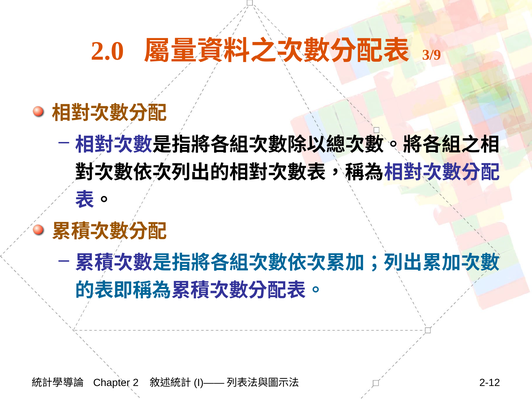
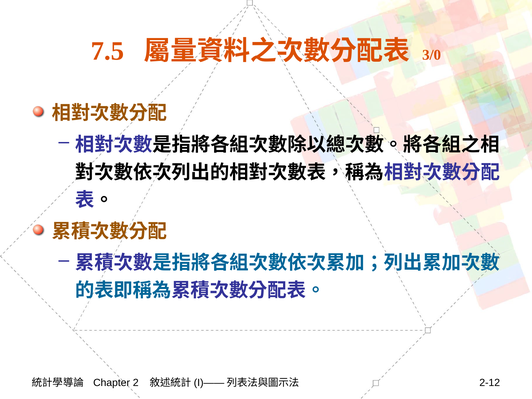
2.0: 2.0 -> 7.5
3/9: 3/9 -> 3/0
